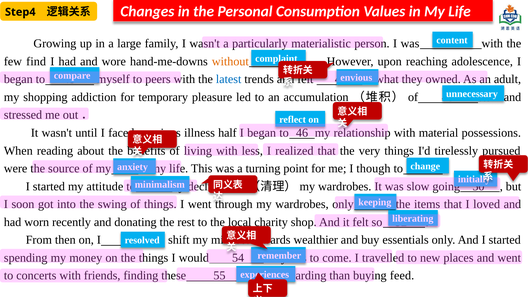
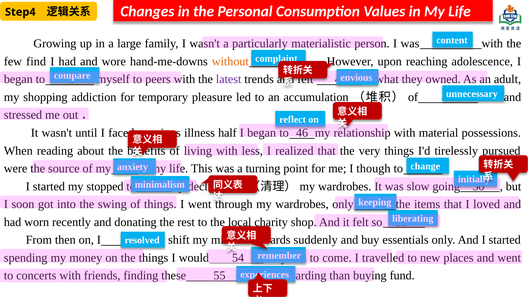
latest colour: blue -> purple
attitude: attitude -> stopped
wealthier: wealthier -> suddenly
feed: feed -> fund
